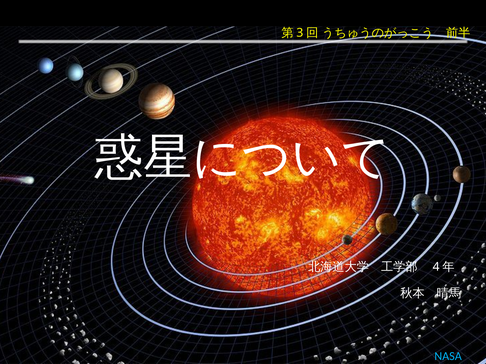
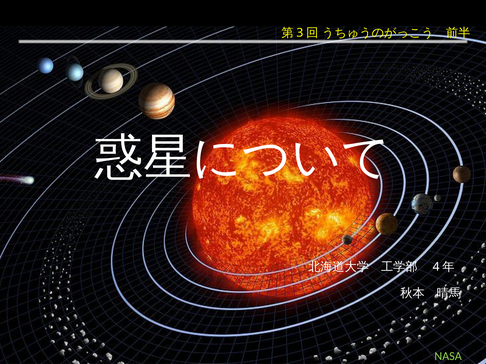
NASA colour: light blue -> light green
